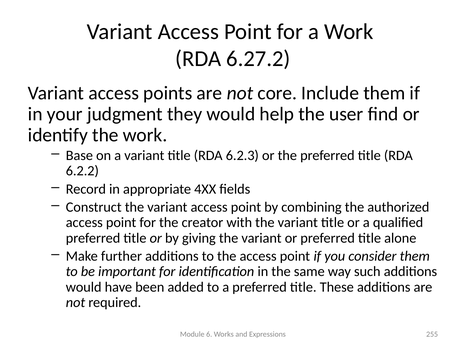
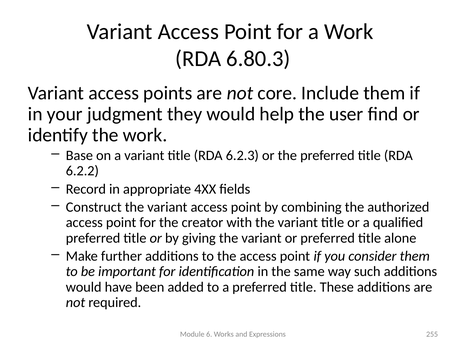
6.27.2: 6.27.2 -> 6.80.3
